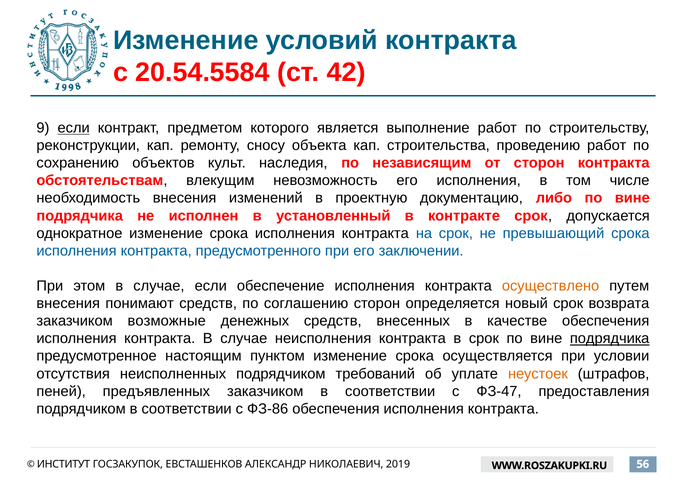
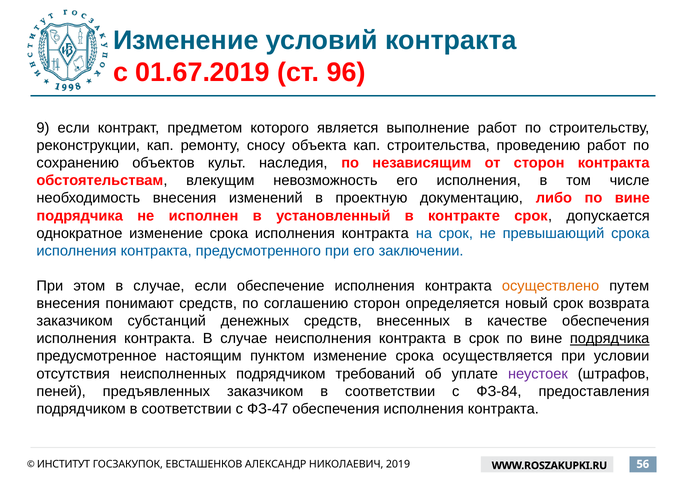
20.54.5584: 20.54.5584 -> 01.67.2019
42: 42 -> 96
если at (74, 128) underline: present -> none
возможные: возможные -> субстанций
неустоек colour: orange -> purple
ФЗ-47: ФЗ-47 -> ФЗ-84
ФЗ-86: ФЗ-86 -> ФЗ-47
